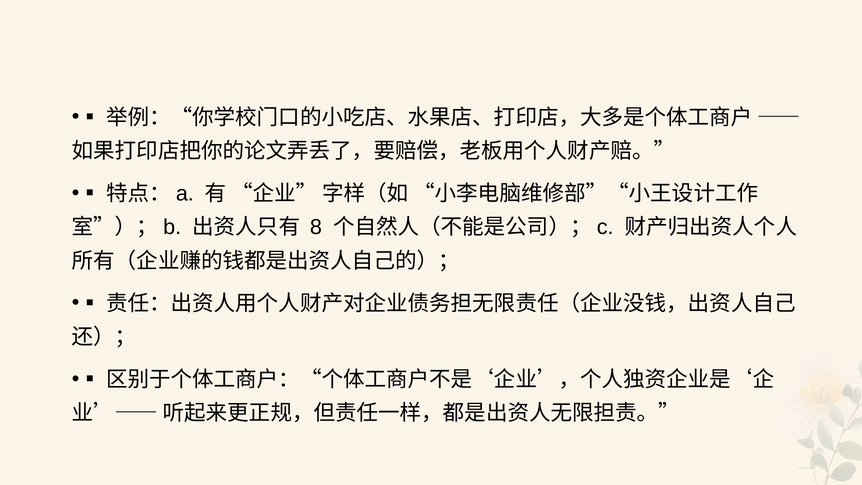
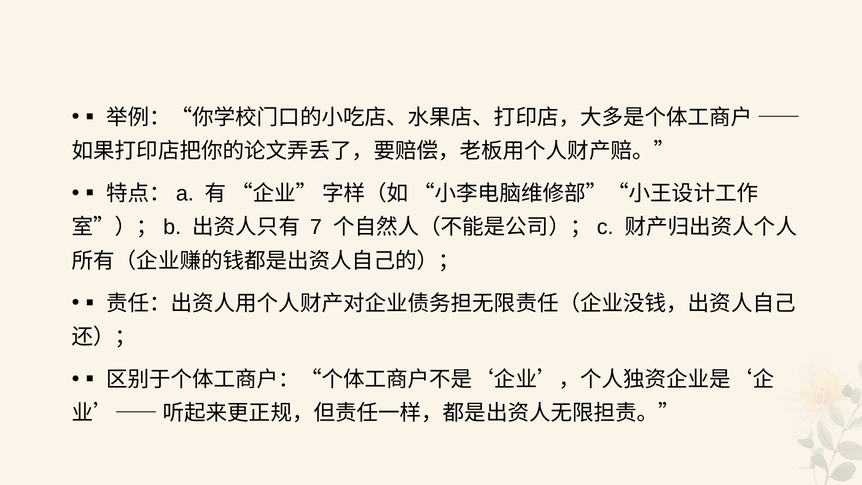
8: 8 -> 7
